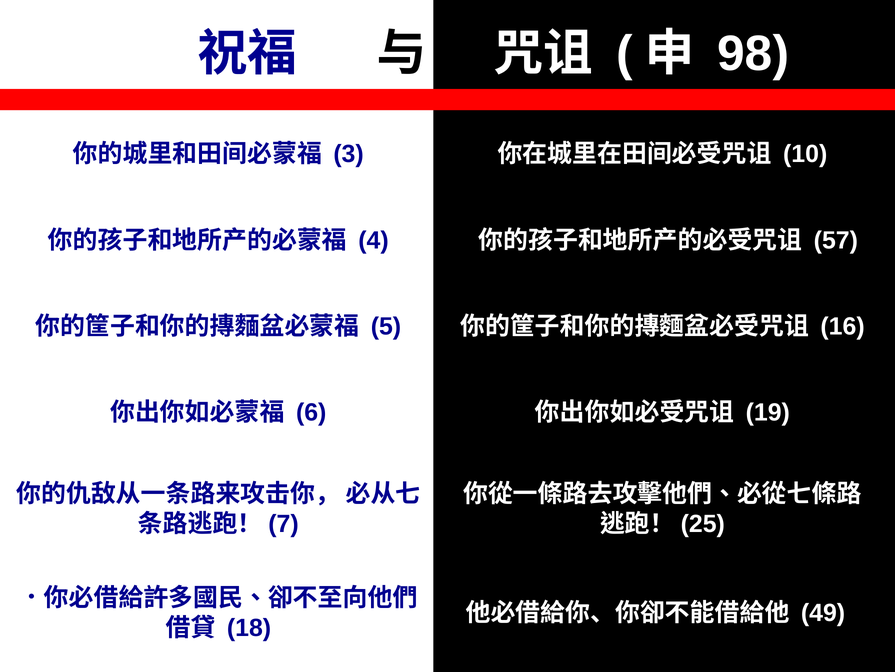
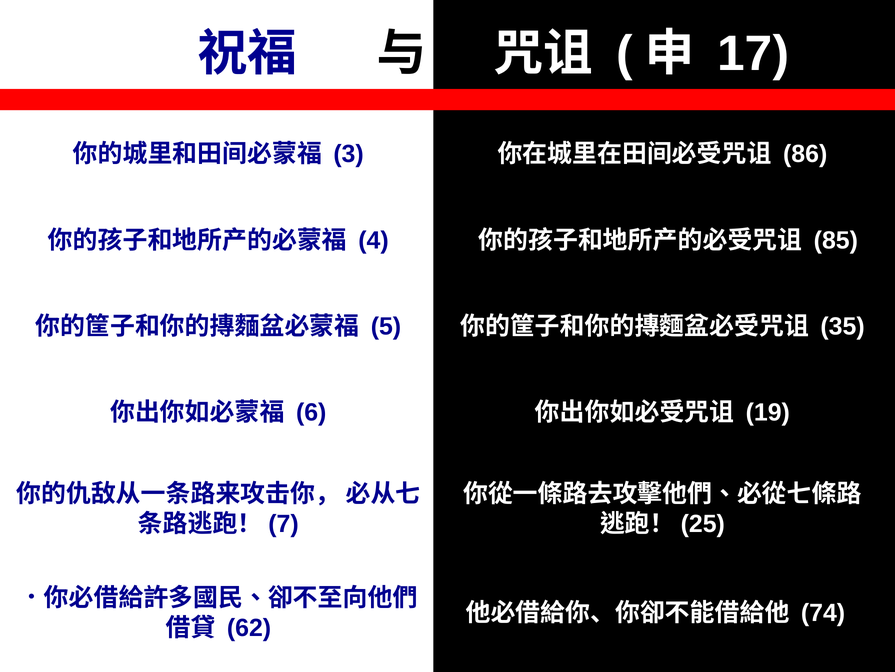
98: 98 -> 17
10: 10 -> 86
57: 57 -> 85
16: 16 -> 35
49: 49 -> 74
18: 18 -> 62
